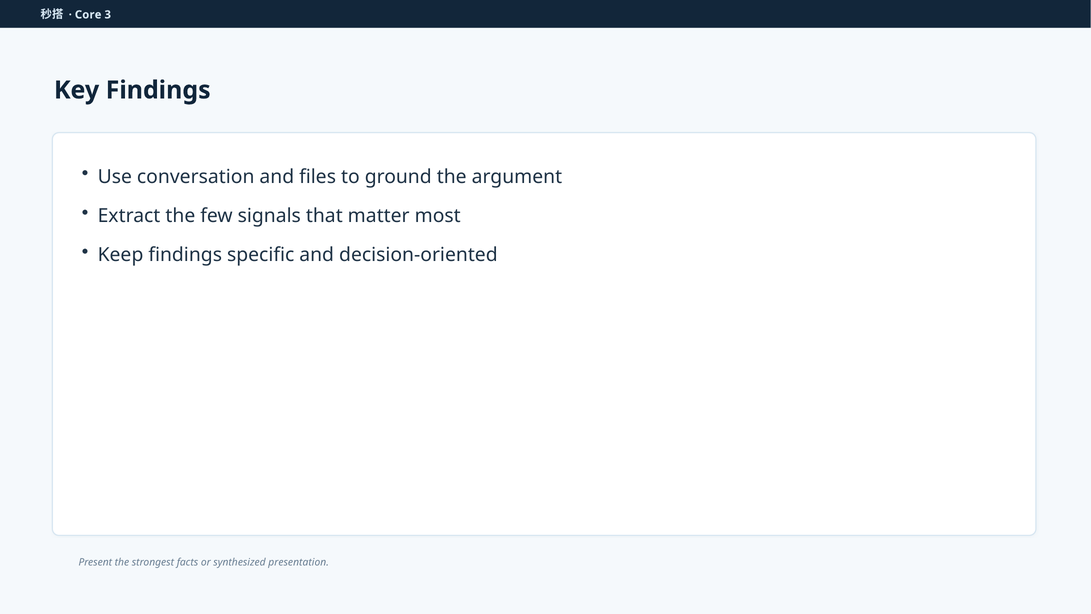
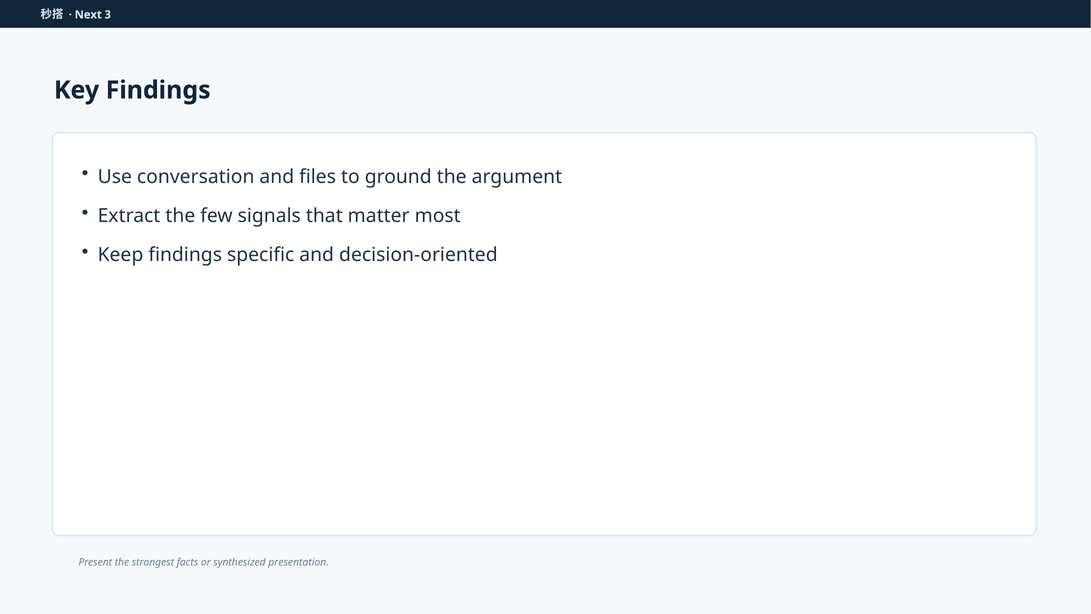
Core: Core -> Next
